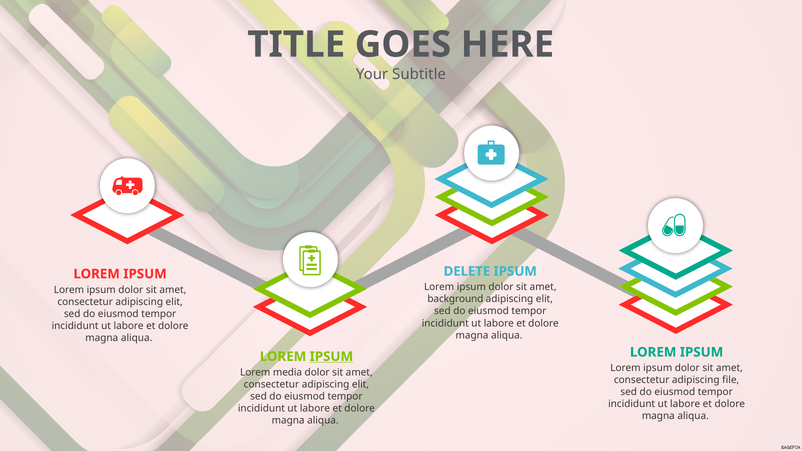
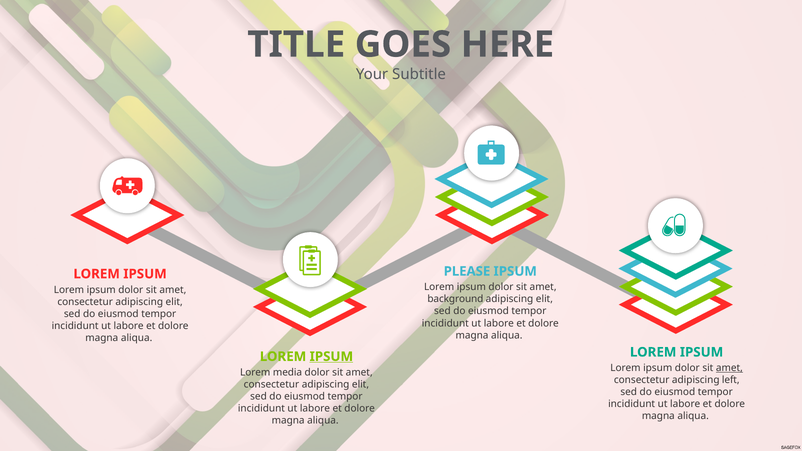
DELETE: DELETE -> PLEASE
amet at (729, 368) underline: none -> present
file: file -> left
